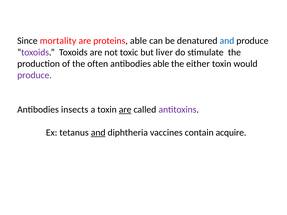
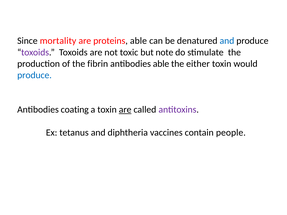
liver: liver -> note
often: often -> fibrin
produce at (34, 75) colour: purple -> blue
insects: insects -> coating
and at (98, 133) underline: present -> none
acquire: acquire -> people
